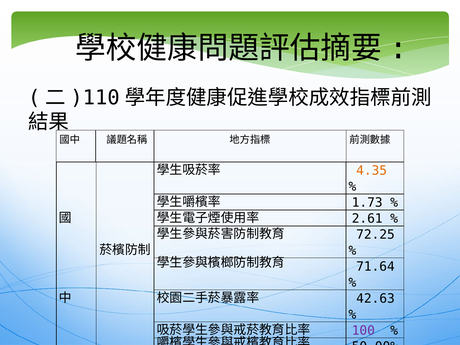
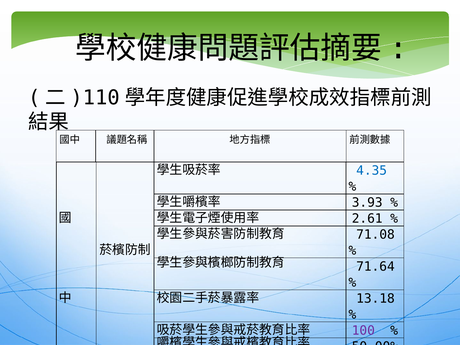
4.35 colour: orange -> blue
1.73: 1.73 -> 3.93
72.25: 72.25 -> 71.08
42.63: 42.63 -> 13.18
